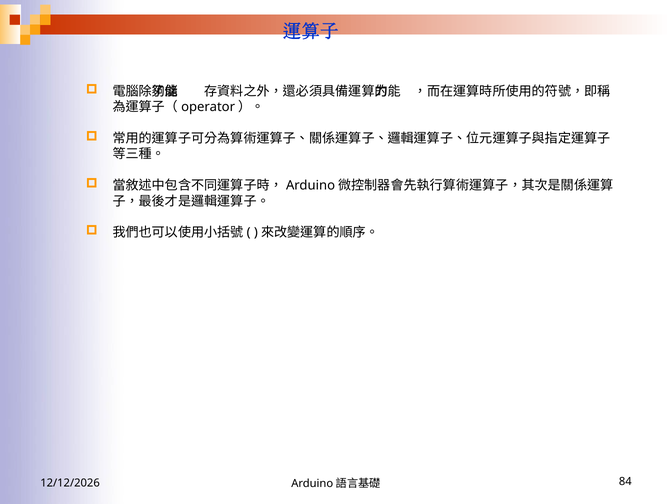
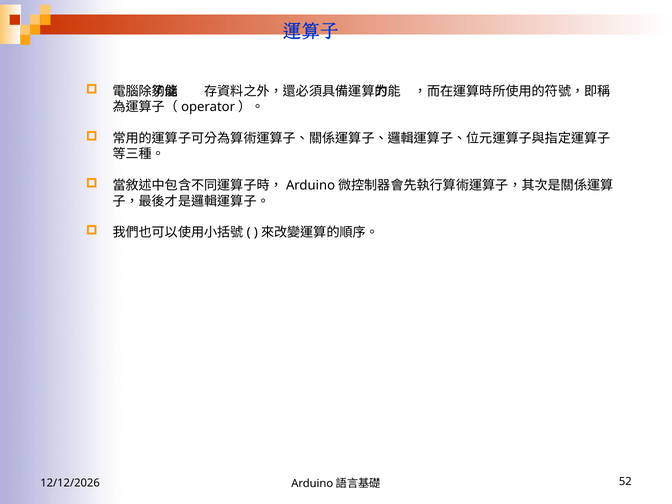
84: 84 -> 52
